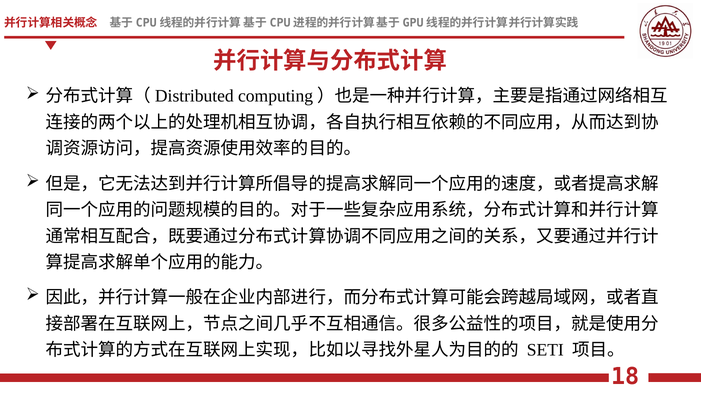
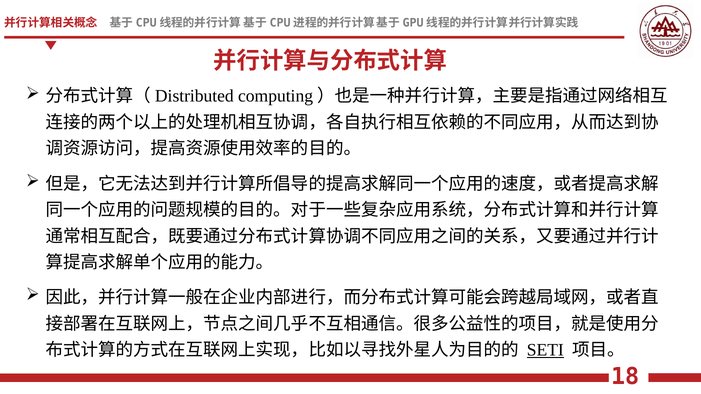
SETI underline: none -> present
